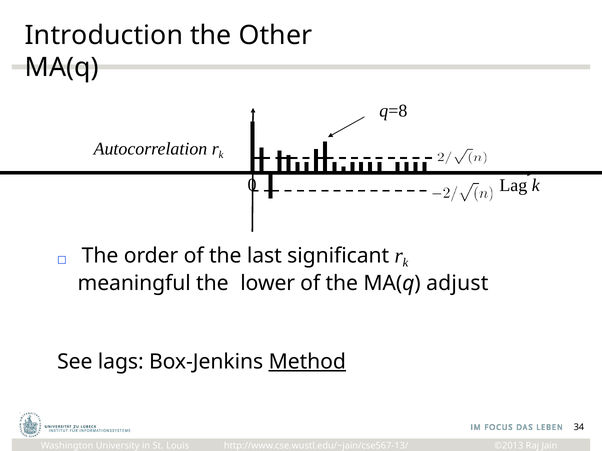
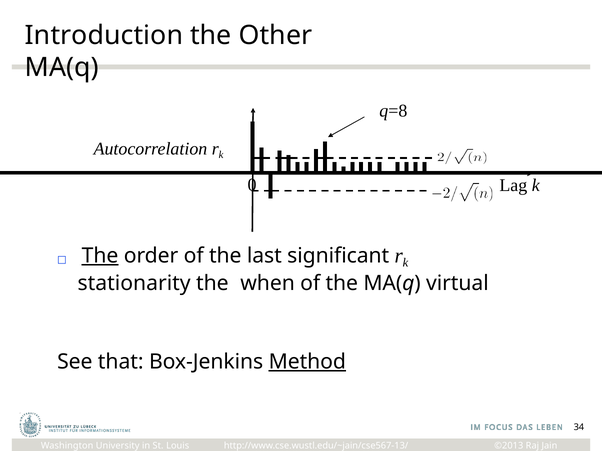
The at (100, 256) underline: none -> present
meaningful: meaningful -> stationarity
lower: lower -> when
adjust: adjust -> virtual
lags: lags -> that
